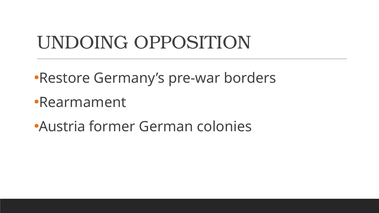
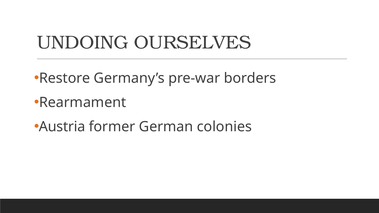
OPPOSITION: OPPOSITION -> OURSELVES
